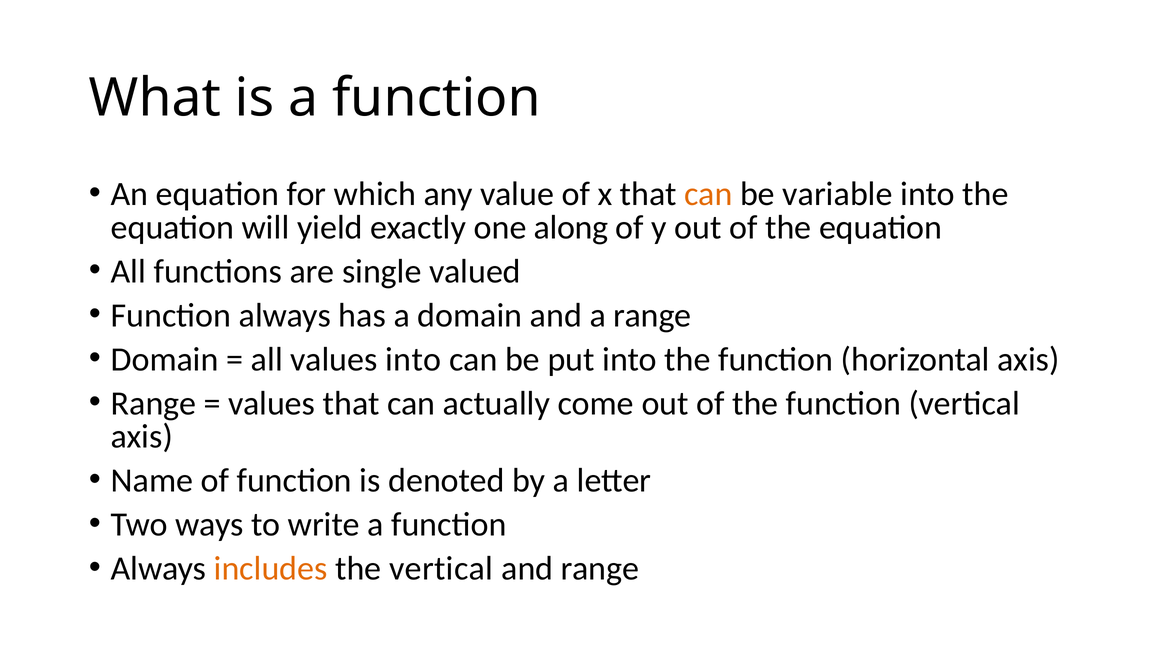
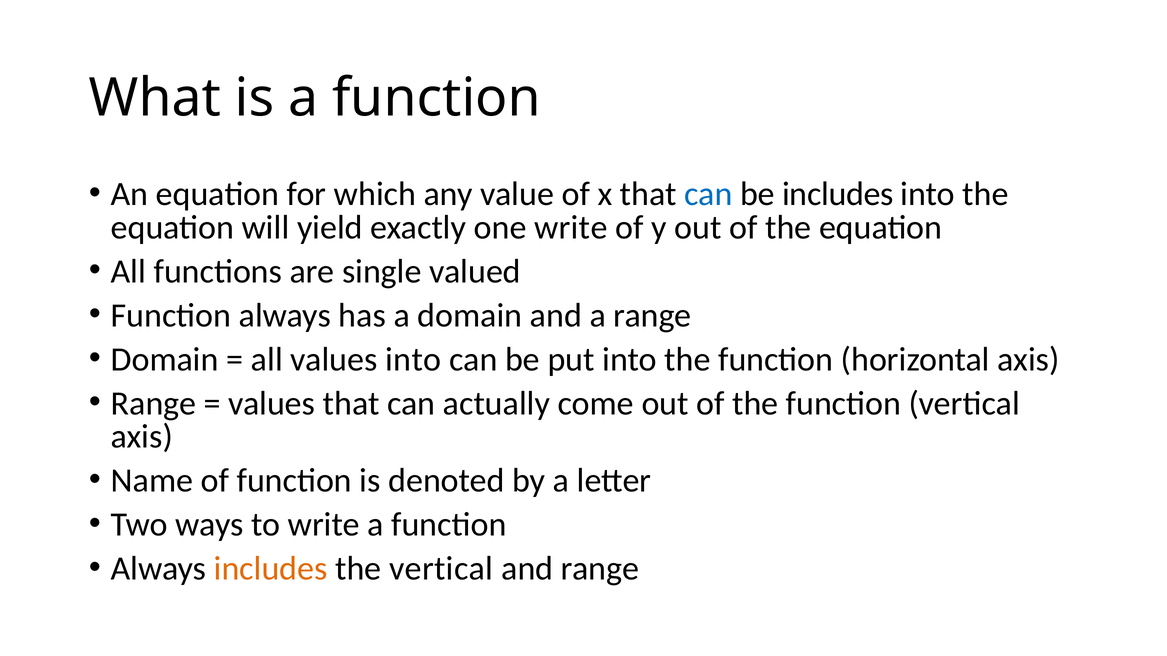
can at (708, 194) colour: orange -> blue
be variable: variable -> includes
one along: along -> write
